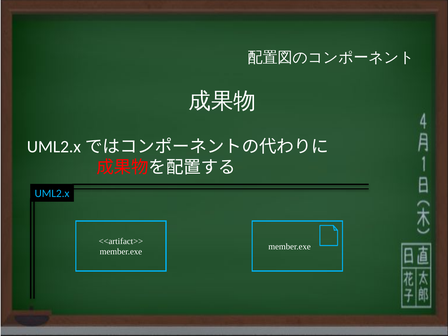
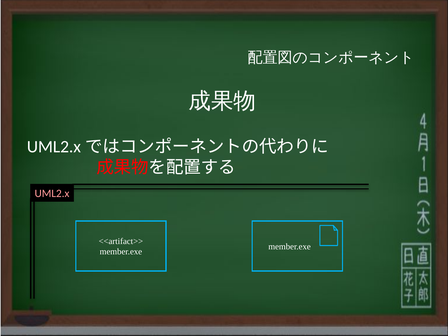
UML2.x colour: light blue -> pink
